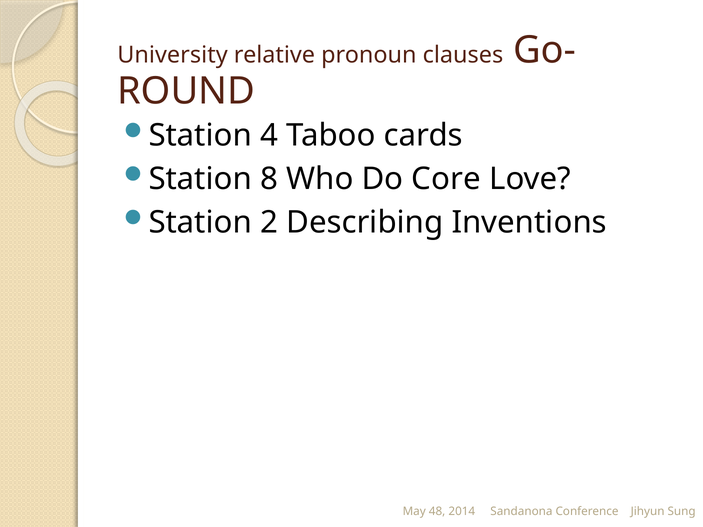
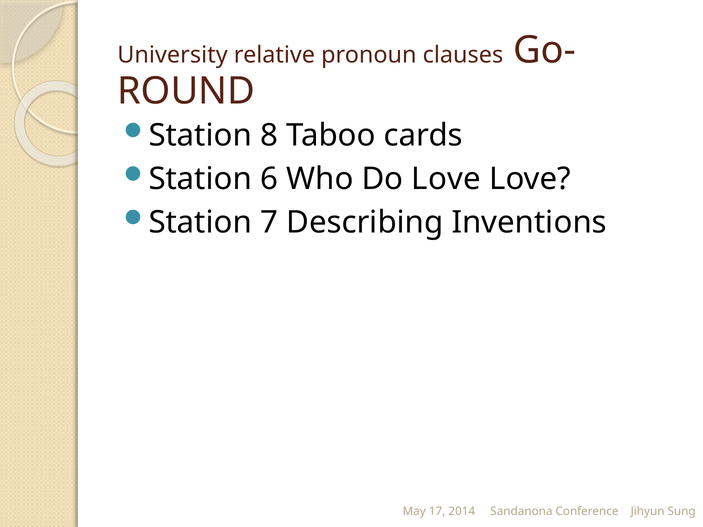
4: 4 -> 8
8: 8 -> 6
Do Core: Core -> Love
2: 2 -> 7
48: 48 -> 17
